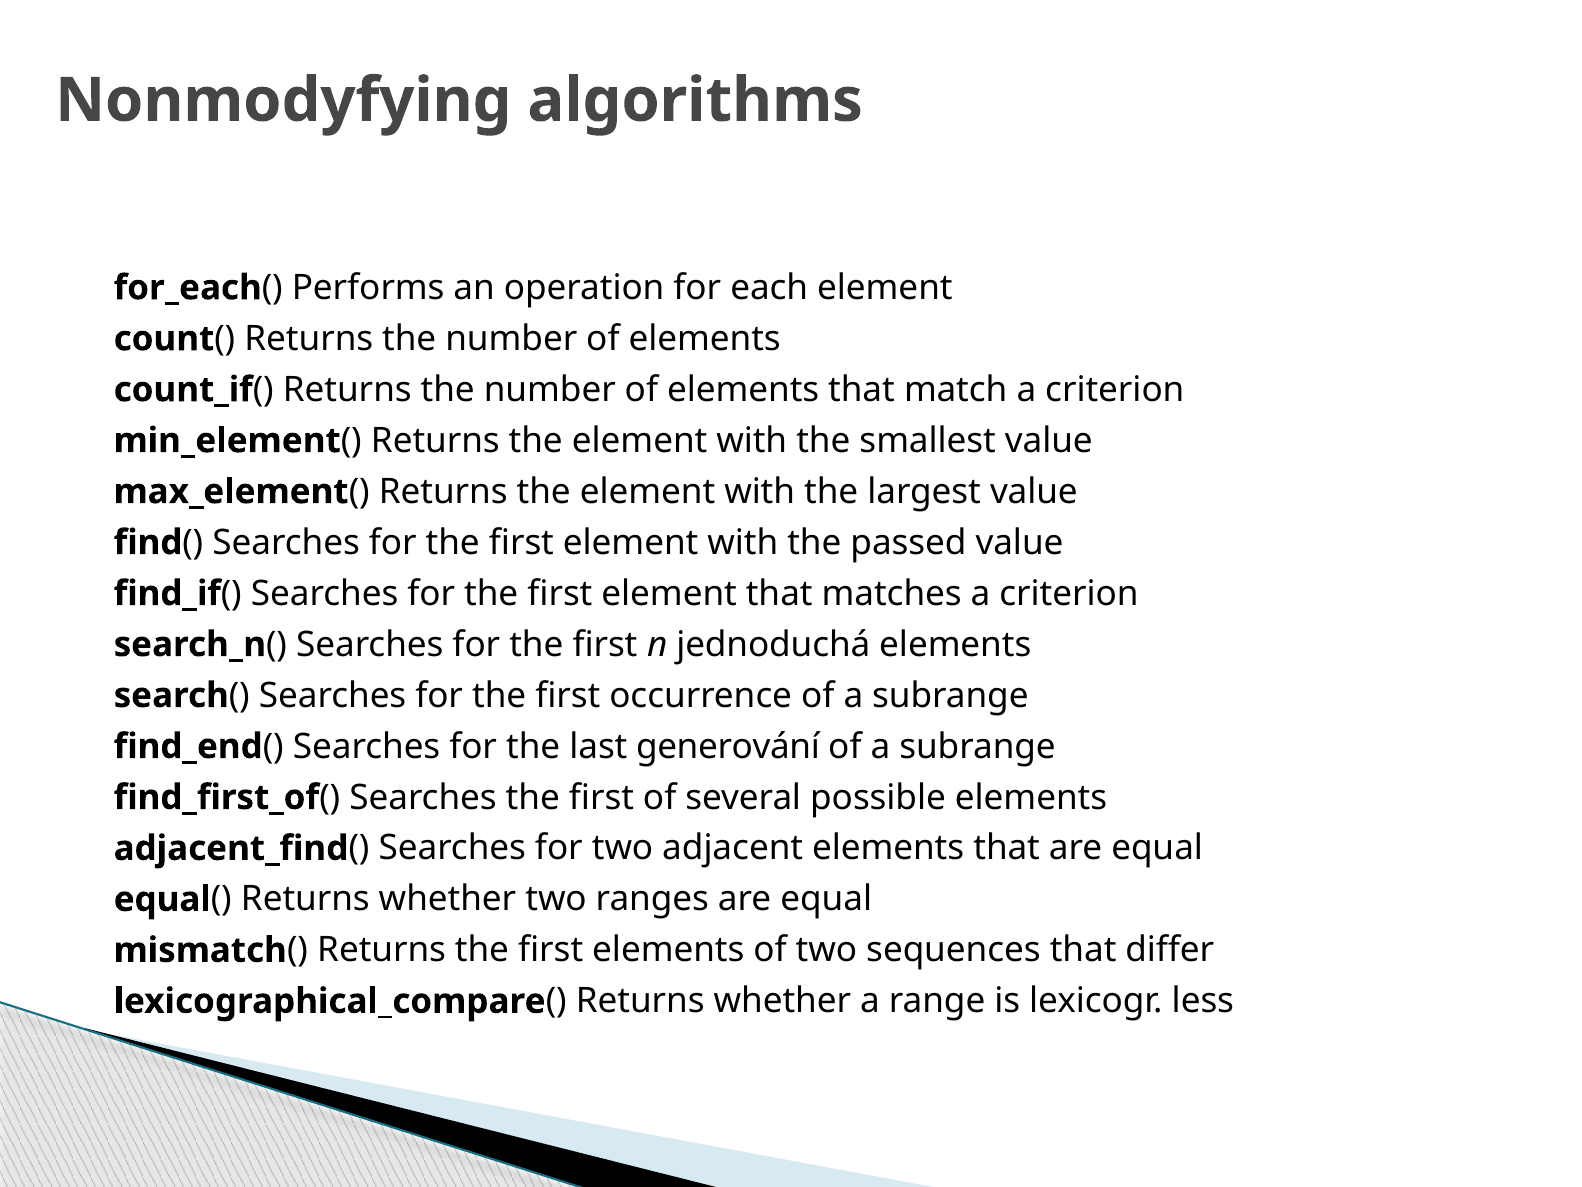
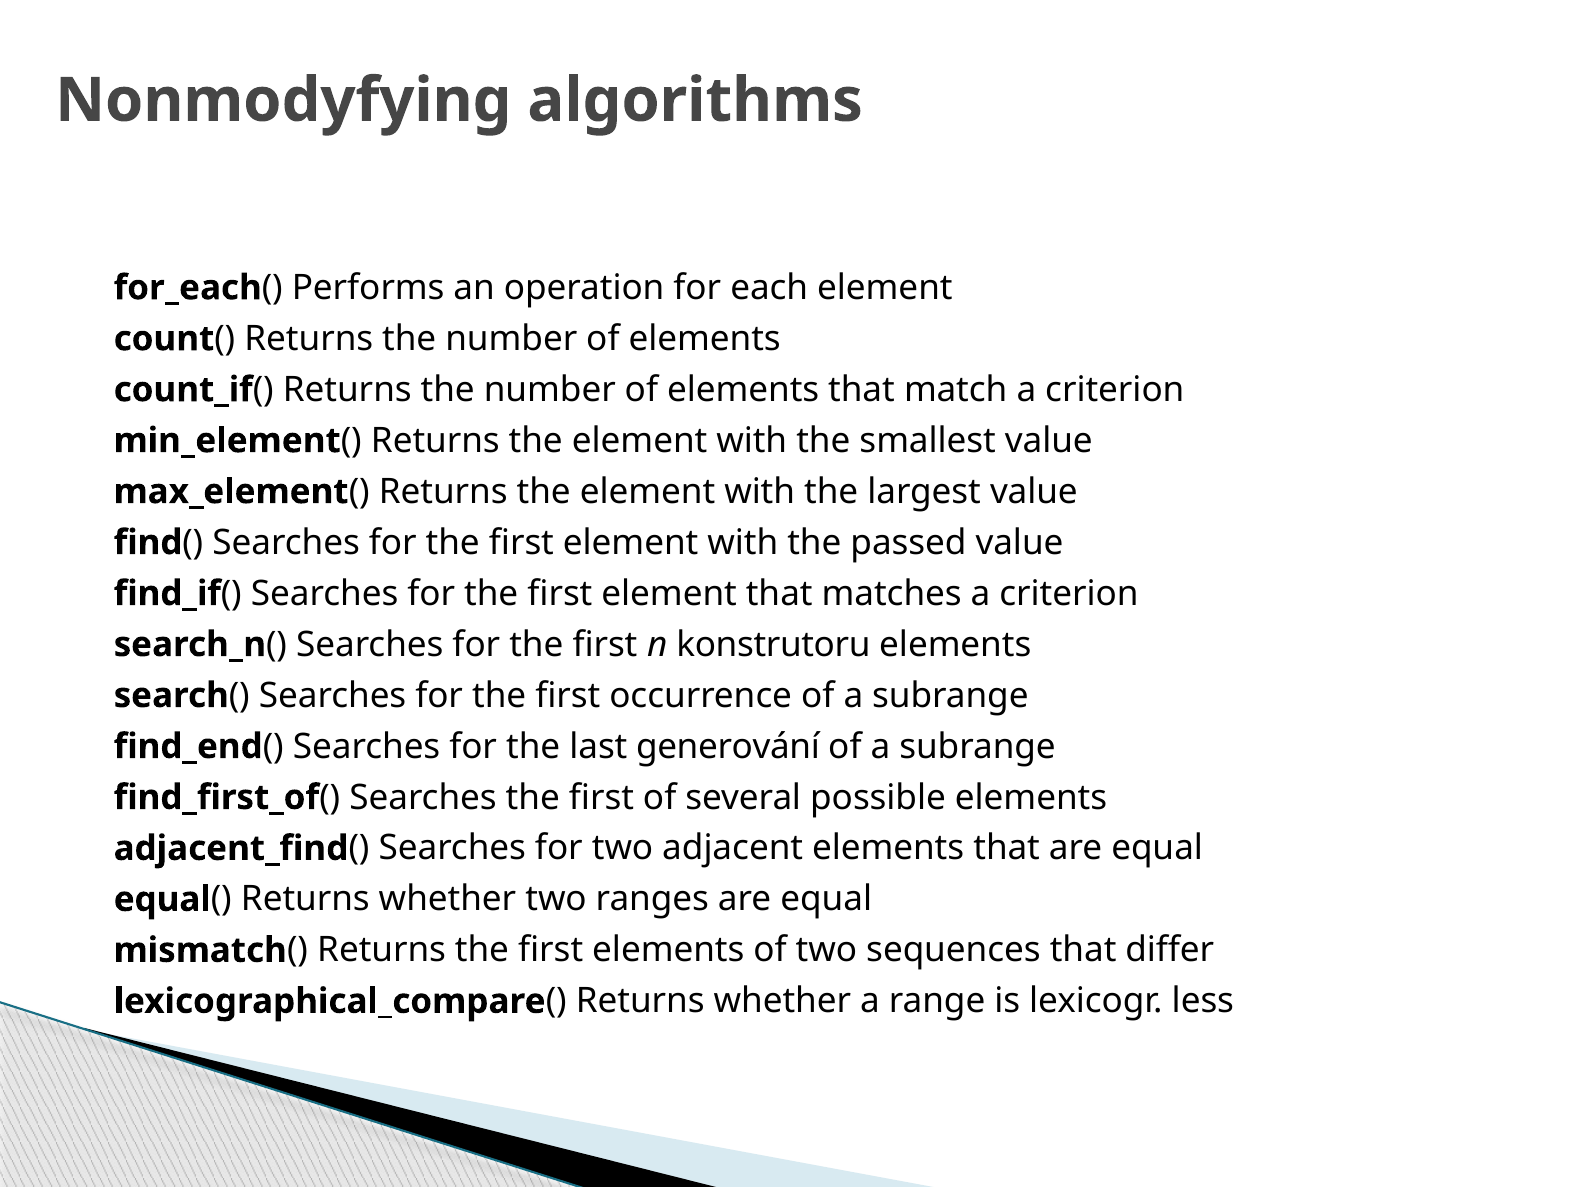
jednoduchá: jednoduchá -> konstrutoru
